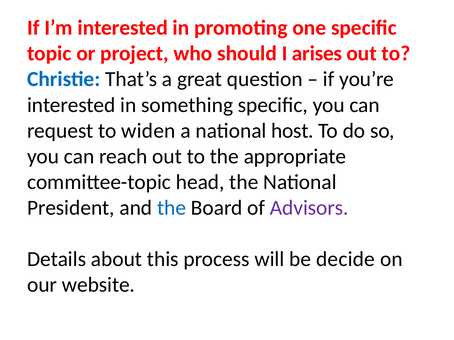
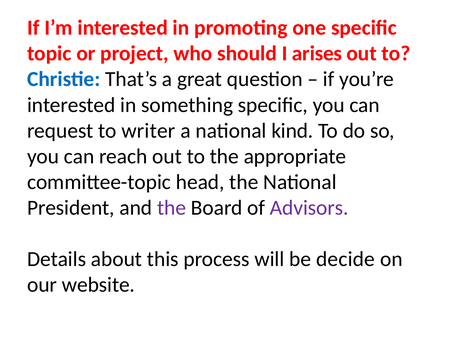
widen: widen -> writer
host: host -> kind
the at (172, 208) colour: blue -> purple
